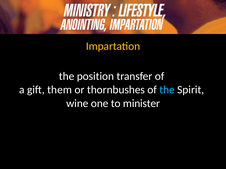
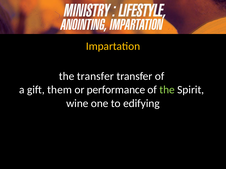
the position: position -> transfer
thornbushes: thornbushes -> performance
the at (167, 90) colour: light blue -> light green
minister: minister -> edifying
